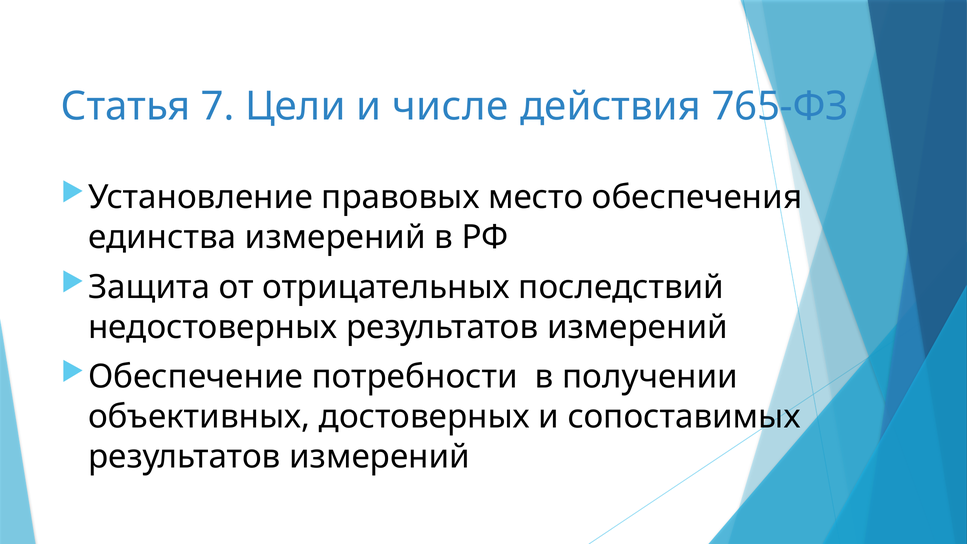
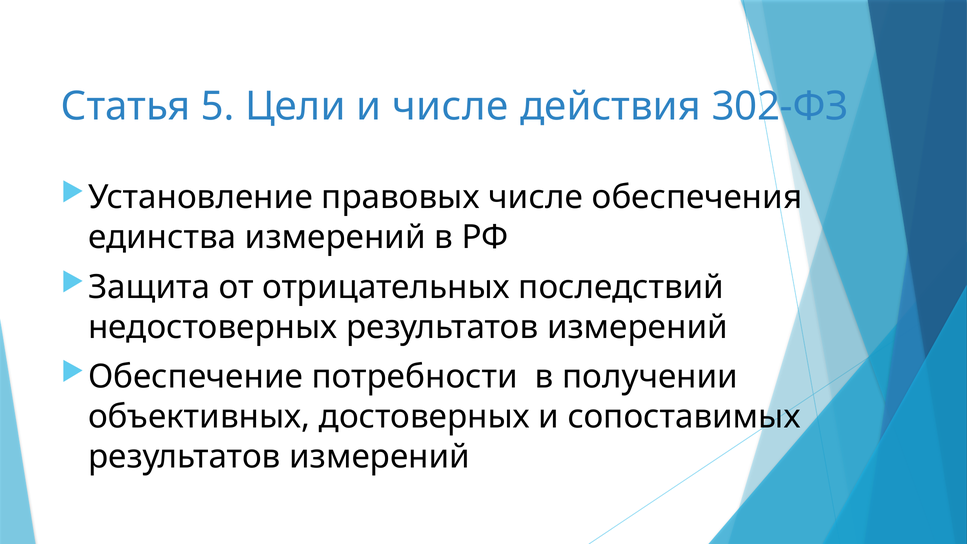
7: 7 -> 5
765-ФЗ: 765-ФЗ -> 302-ФЗ
правовых место: место -> числе
